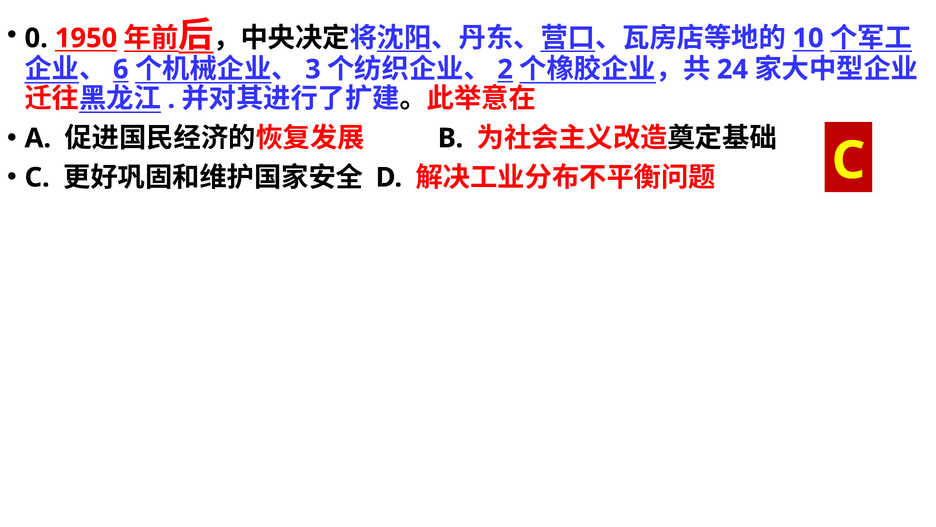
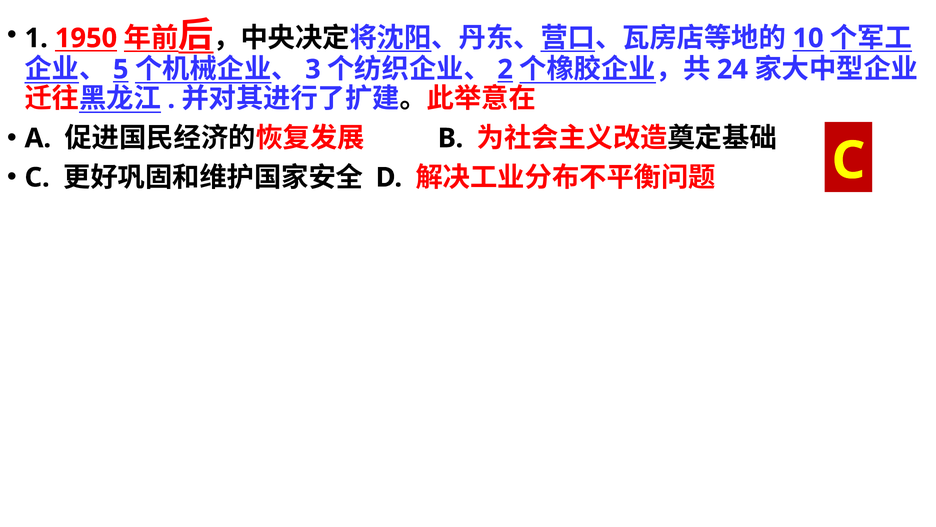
0: 0 -> 1
6: 6 -> 5
